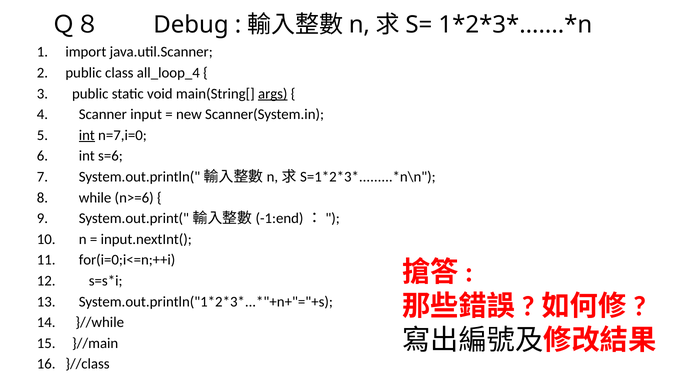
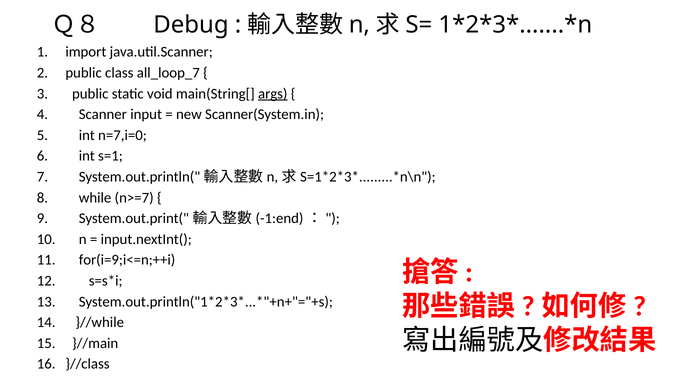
all_loop_4: all_loop_4 -> all_loop_7
int at (87, 135) underline: present -> none
s=6: s=6 -> s=1
n>=6: n>=6 -> n>=7
for(i=0;i<=n;++i: for(i=0;i<=n;++i -> for(i=9;i<=n;++i
